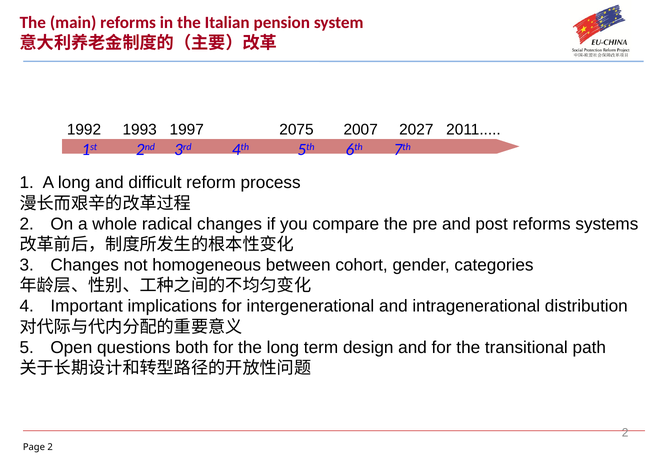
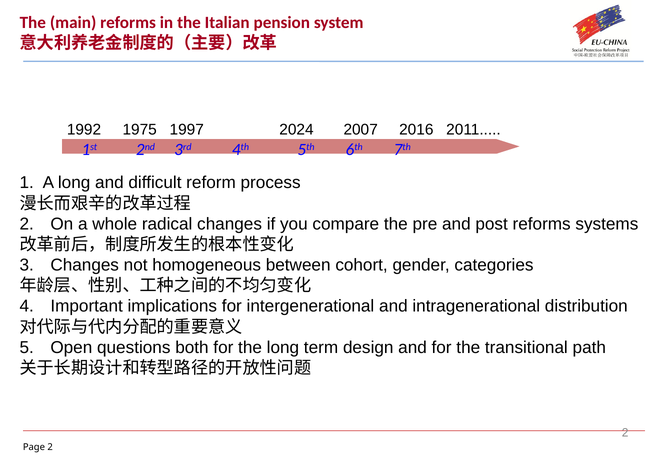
1993: 1993 -> 1975
2075: 2075 -> 2024
2027: 2027 -> 2016
